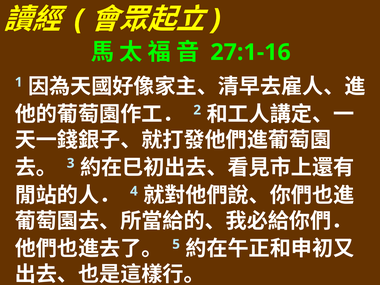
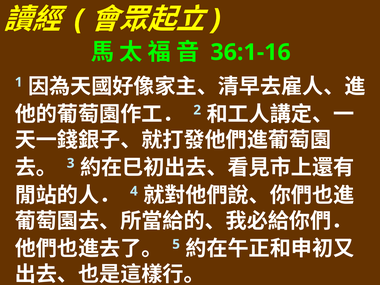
27:1-16: 27:1-16 -> 36:1-16
